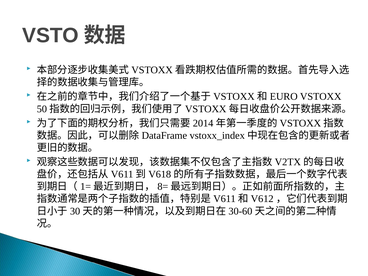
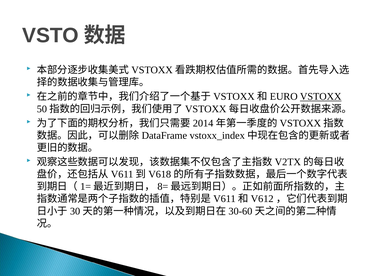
VSTOXX underline: none -> present
